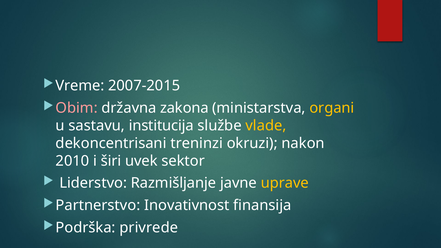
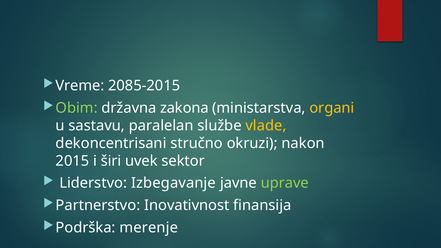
2007-2015: 2007-2015 -> 2085-2015
Obim colour: pink -> light green
institucija: institucija -> paralelan
treninzi: treninzi -> stručno
2010: 2010 -> 2015
Razmišljanje: Razmišljanje -> Izbegavanje
uprave colour: yellow -> light green
privrede: privrede -> merenje
